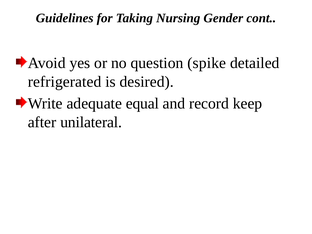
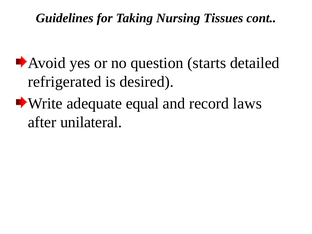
Gender: Gender -> Tissues
spike: spike -> starts
keep: keep -> laws
